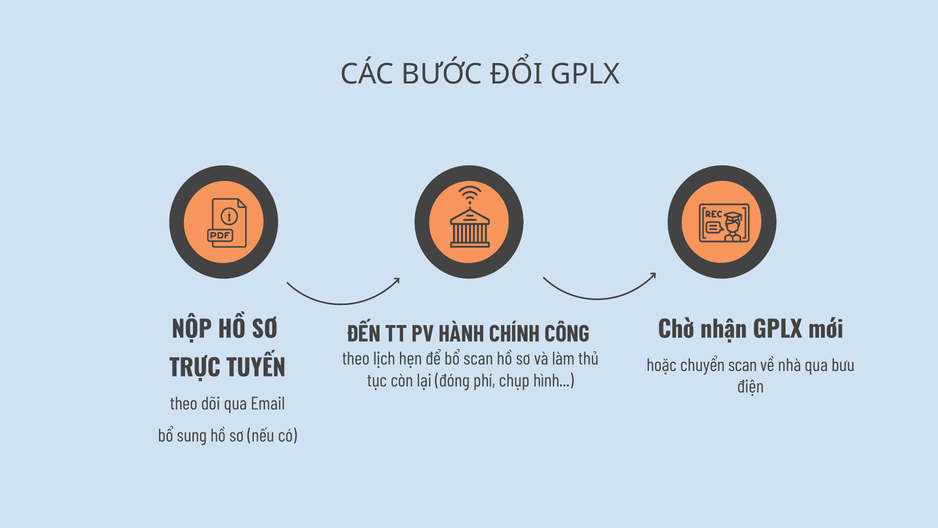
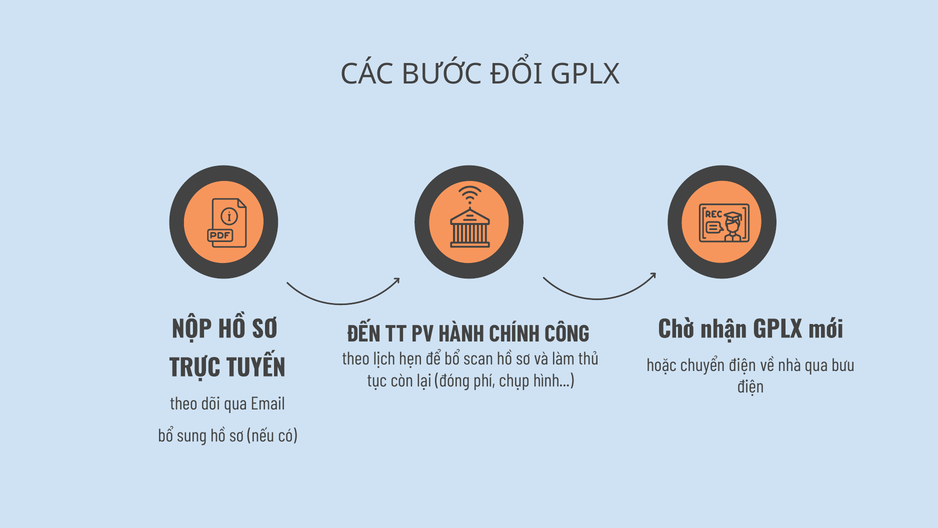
chuyển scan: scan -> điện
